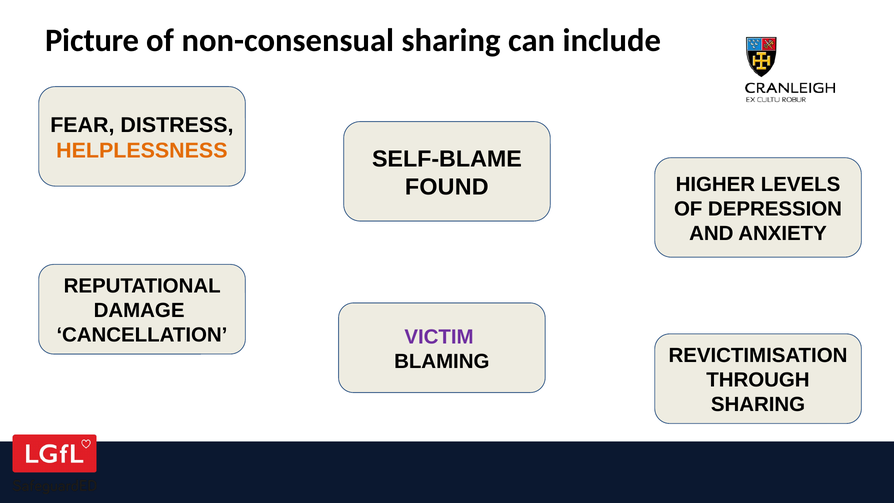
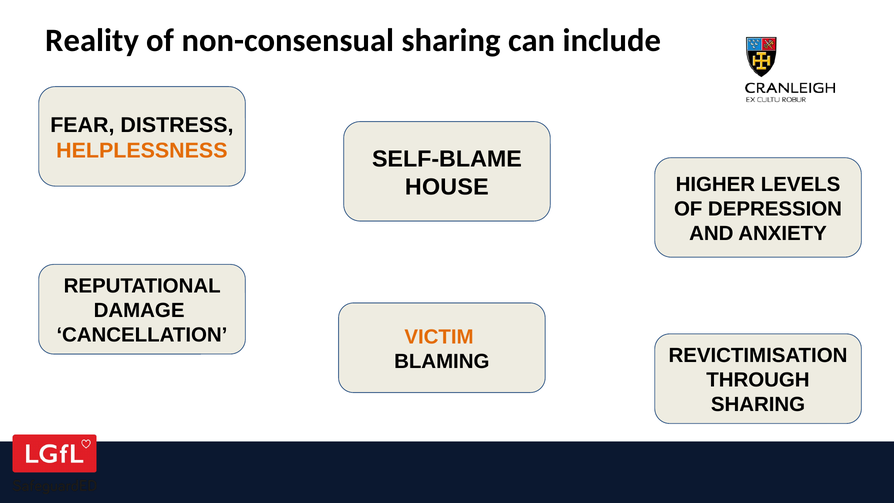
Picture: Picture -> Reality
FOUND: FOUND -> HOUSE
VICTIM colour: purple -> orange
